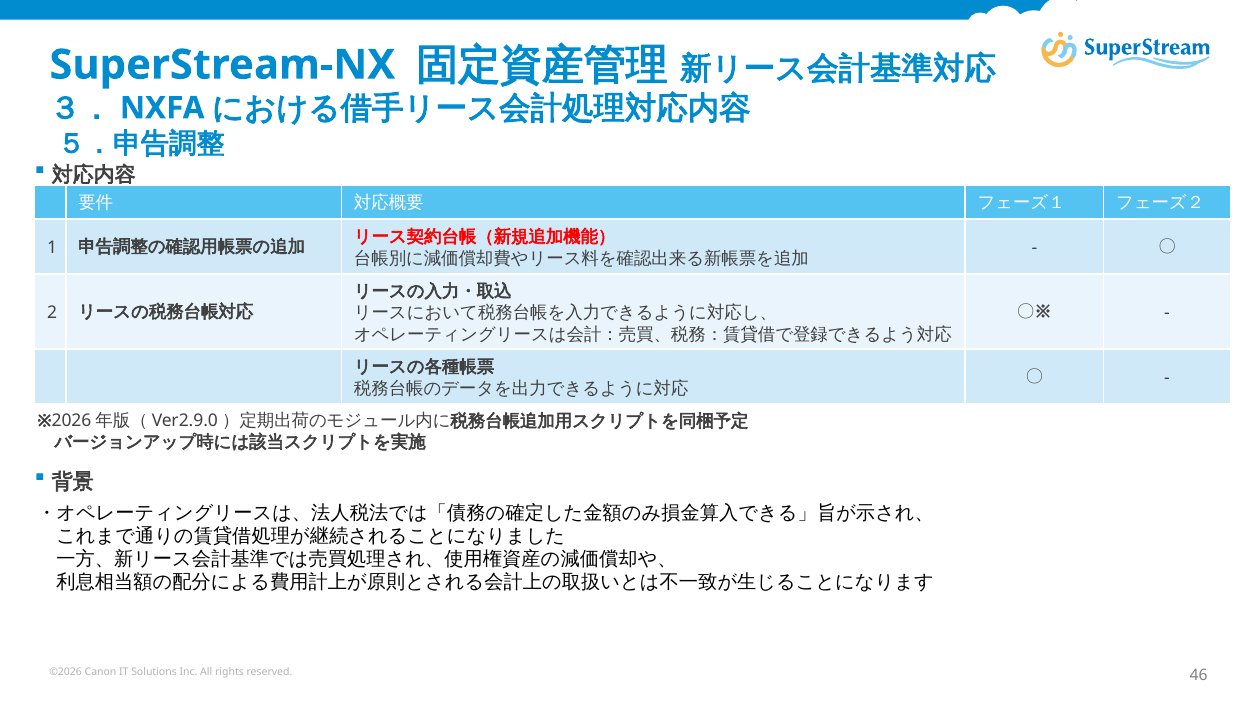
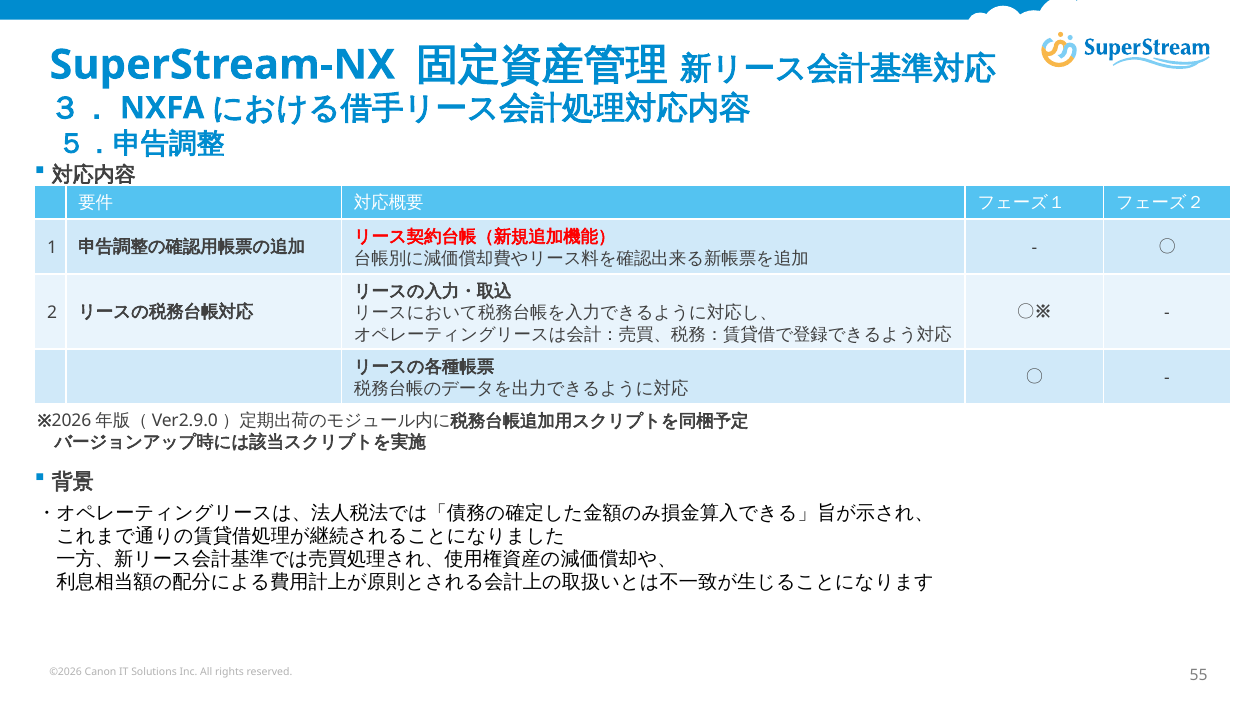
46: 46 -> 55
